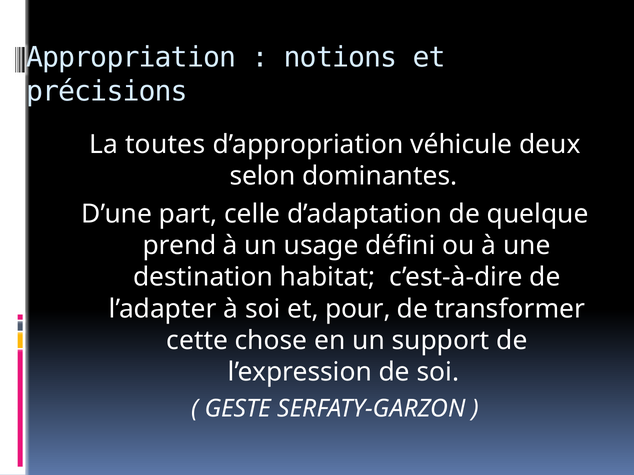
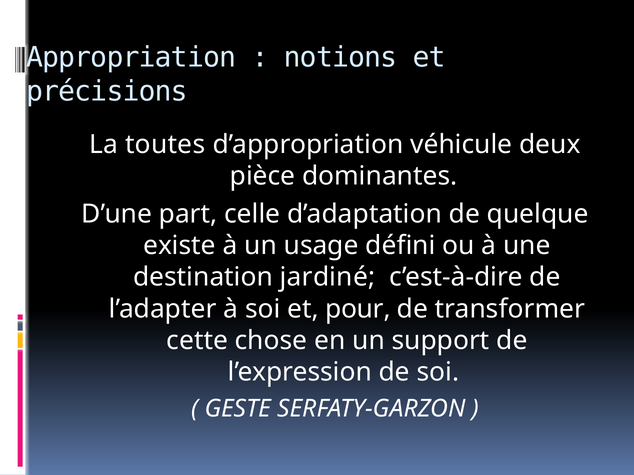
selon: selon -> pièce
prend: prend -> existe
habitat: habitat -> jardiné
